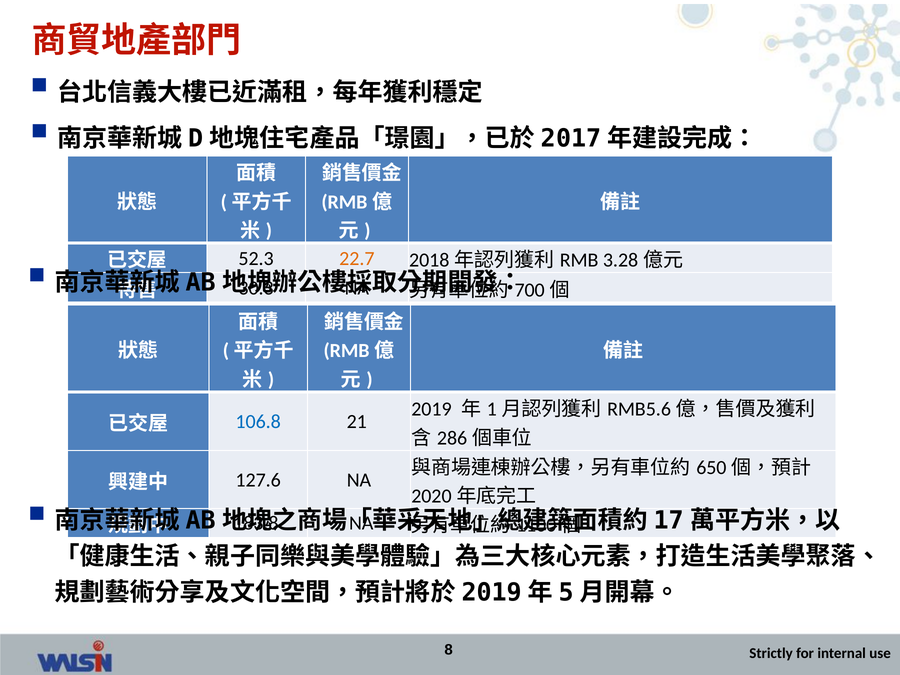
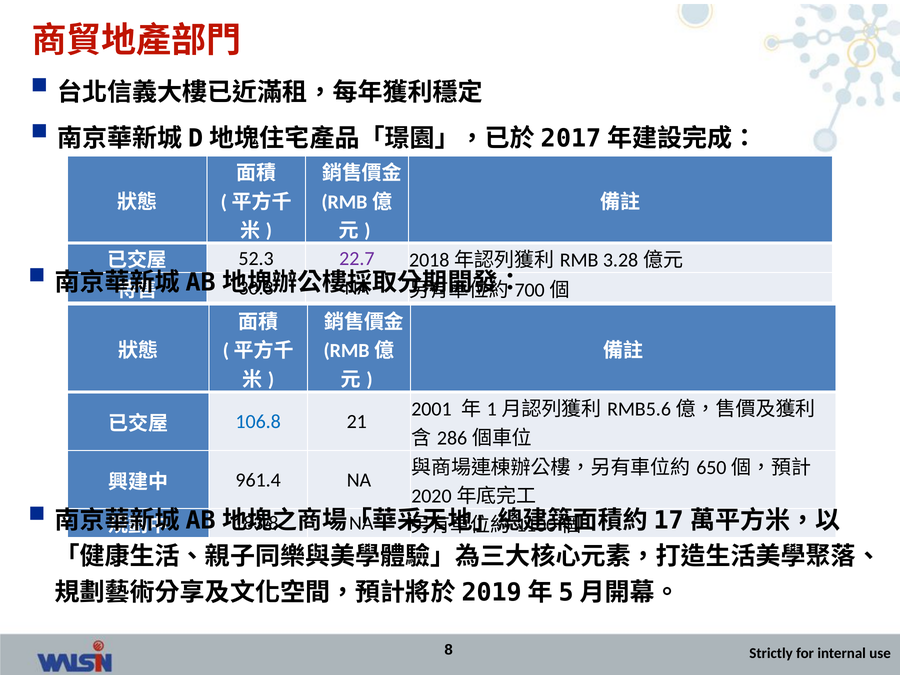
22.7 colour: orange -> purple
2019: 2019 -> 2001
127.6: 127.6 -> 961.4
